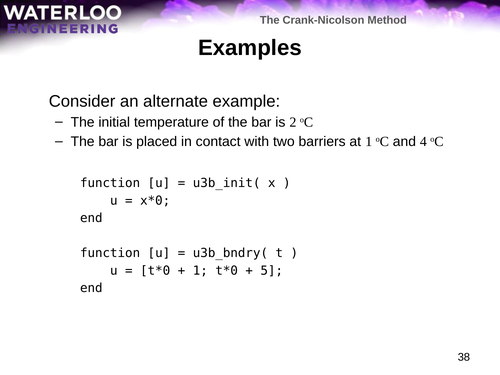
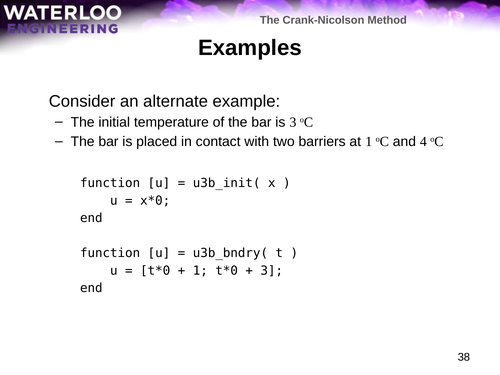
is 2: 2 -> 3
5 at (272, 271): 5 -> 3
